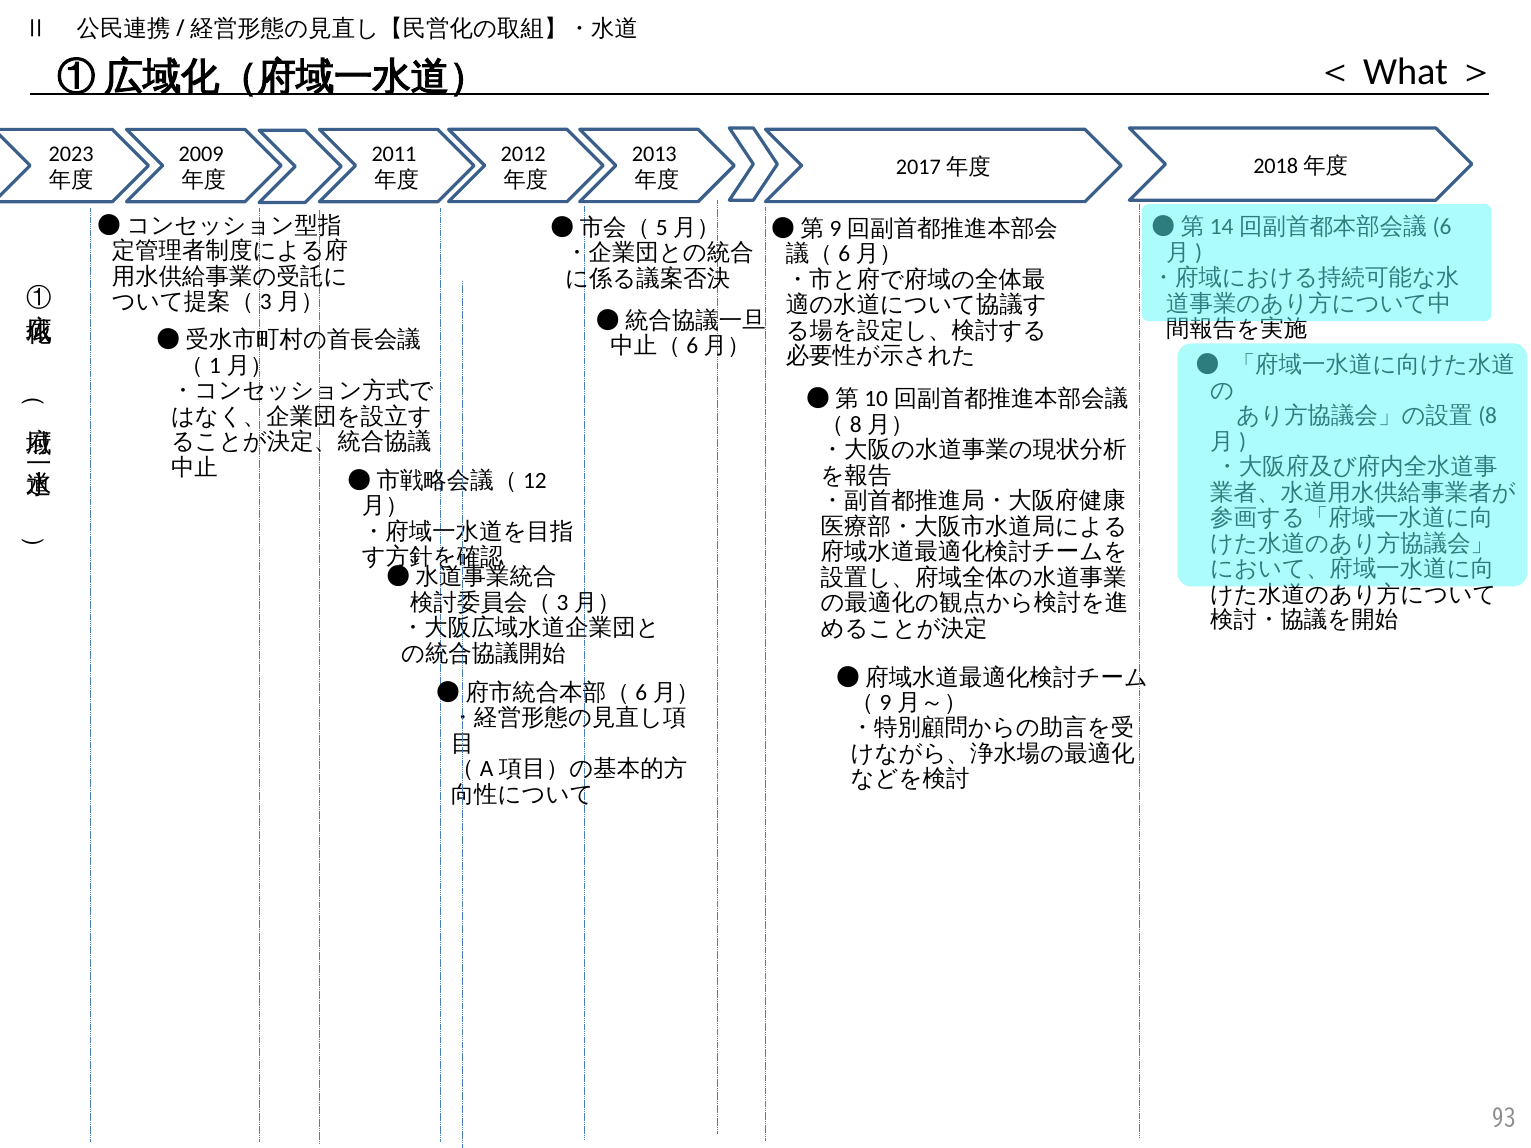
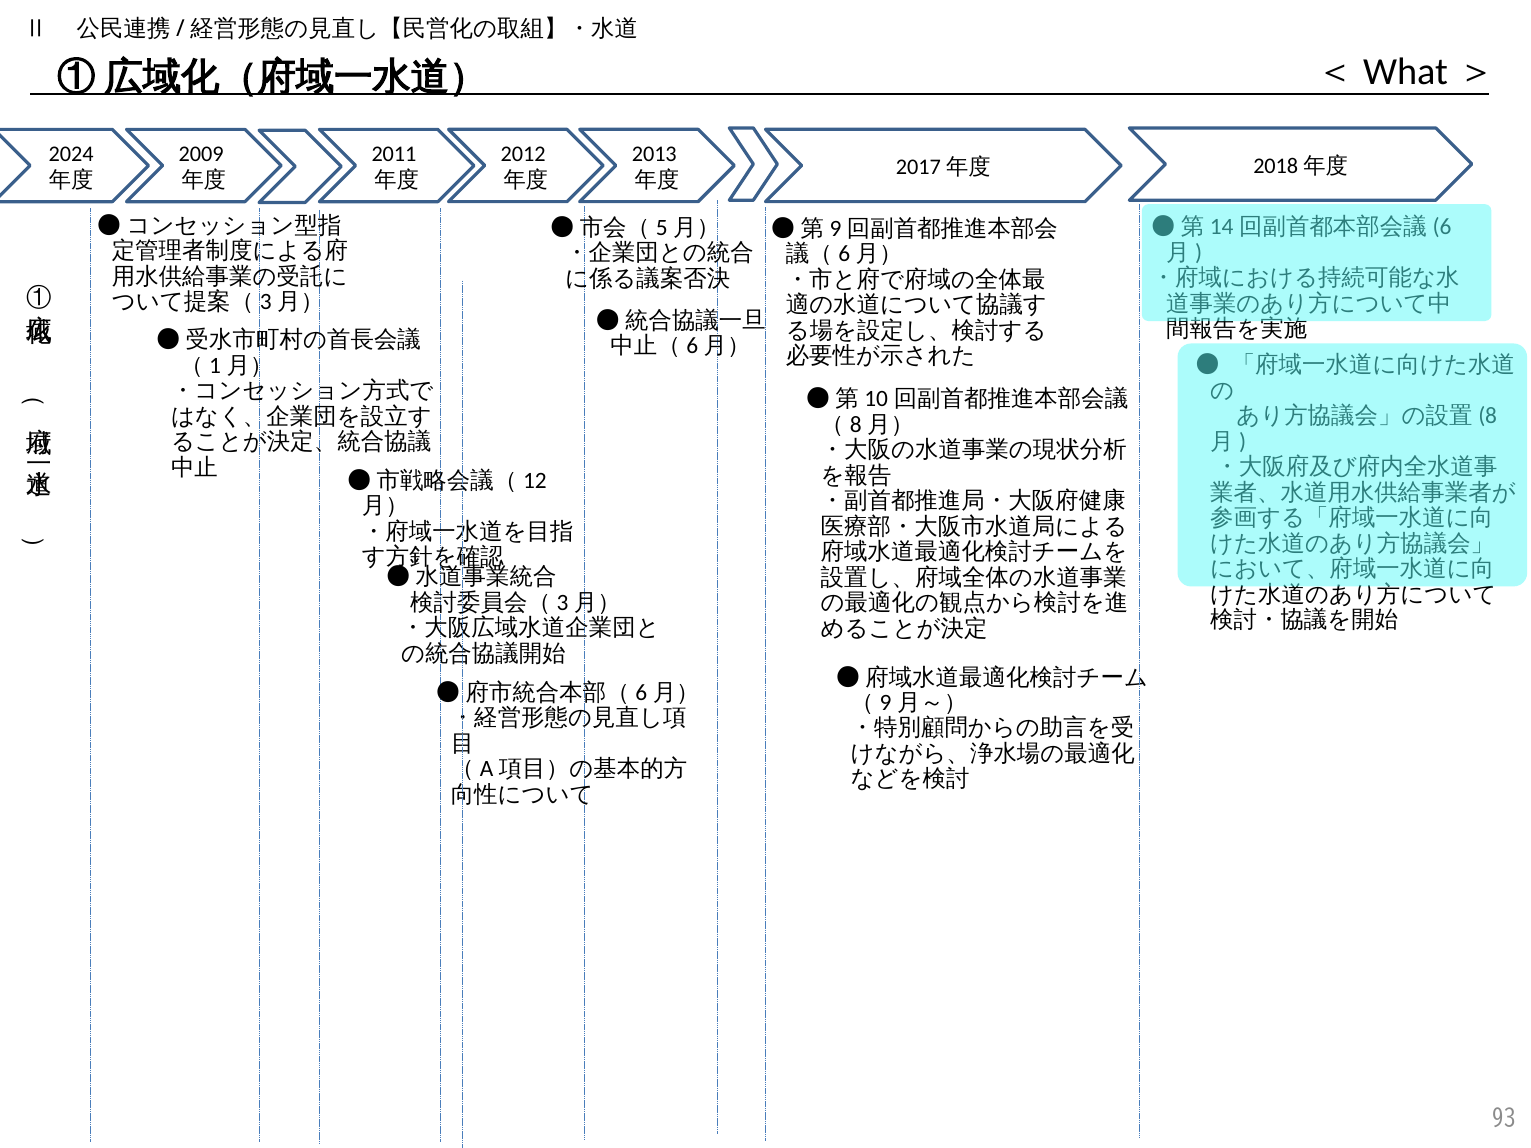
2023: 2023 -> 2024
